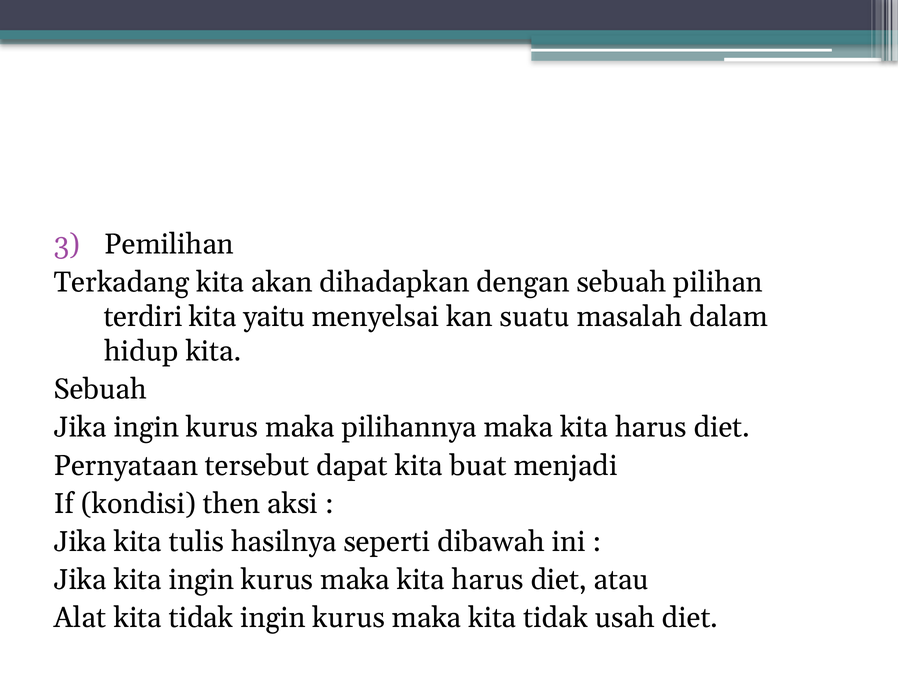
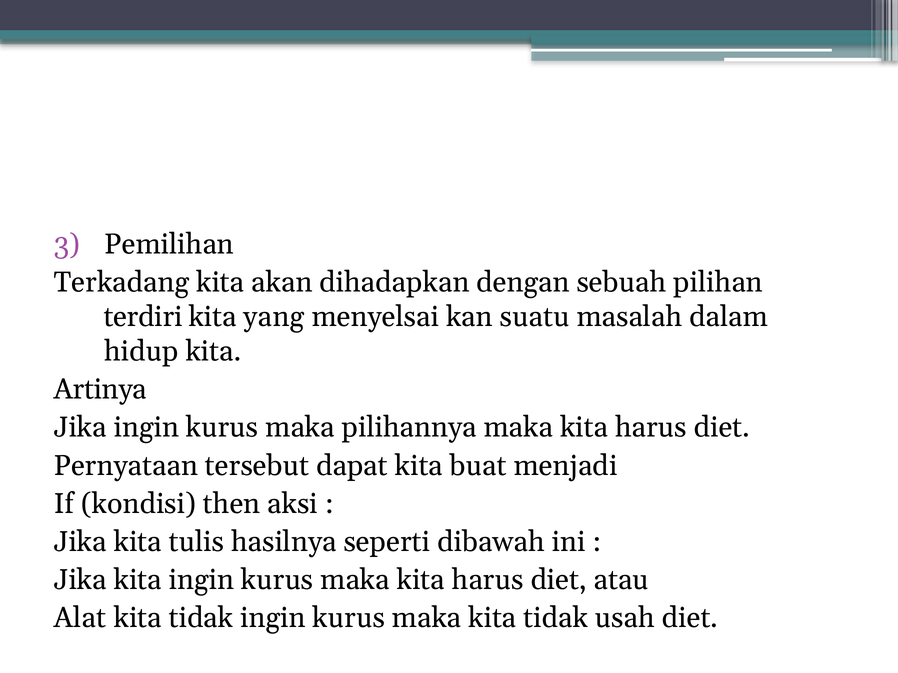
yaitu: yaitu -> yang
Sebuah at (100, 390): Sebuah -> Artinya
